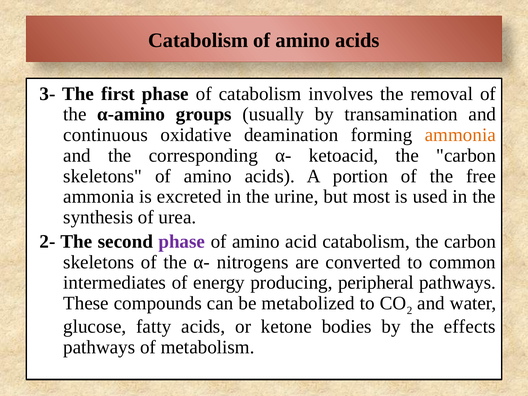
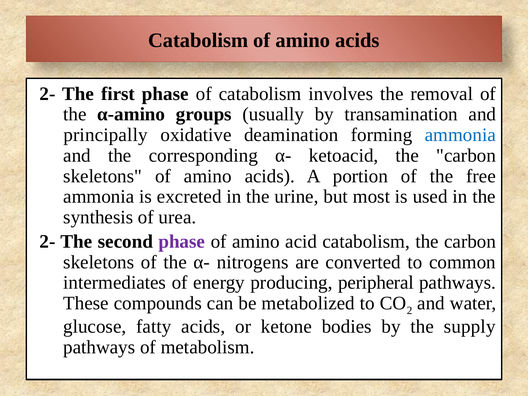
3- at (47, 94): 3- -> 2-
continuous: continuous -> principally
ammonia at (460, 135) colour: orange -> blue
effects: effects -> supply
